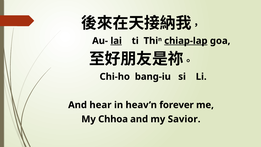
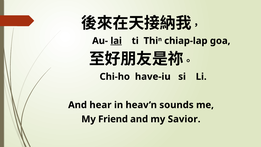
chiap-lap underline: present -> none
bang-iu: bang-iu -> have-iu
forever: forever -> sounds
Chhoa: Chhoa -> Friend
